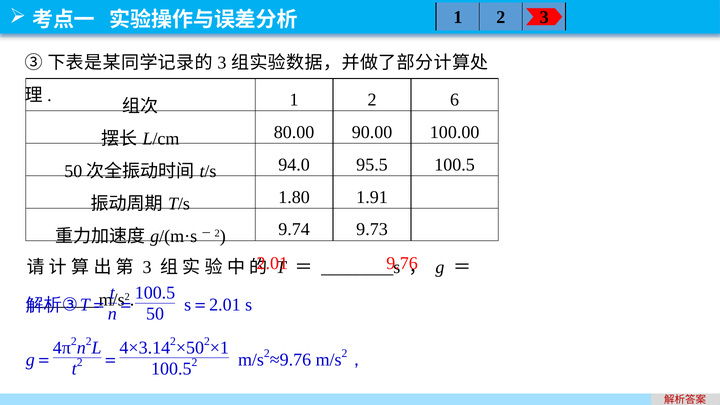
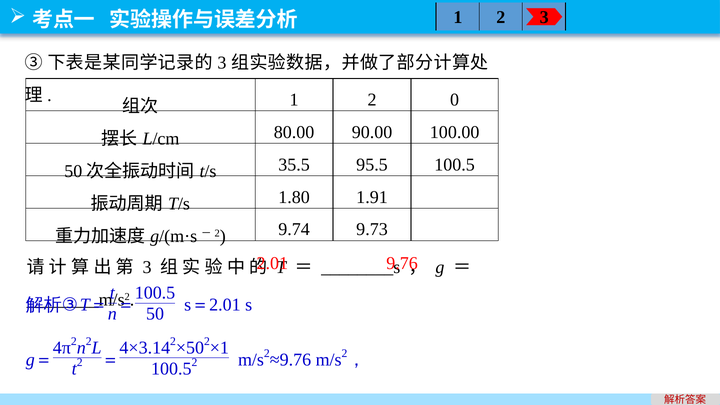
6: 6 -> 0
94.0: 94.0 -> 35.5
